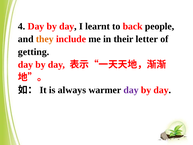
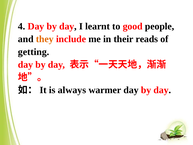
back: back -> good
letter: letter -> reads
day at (131, 90) colour: purple -> black
